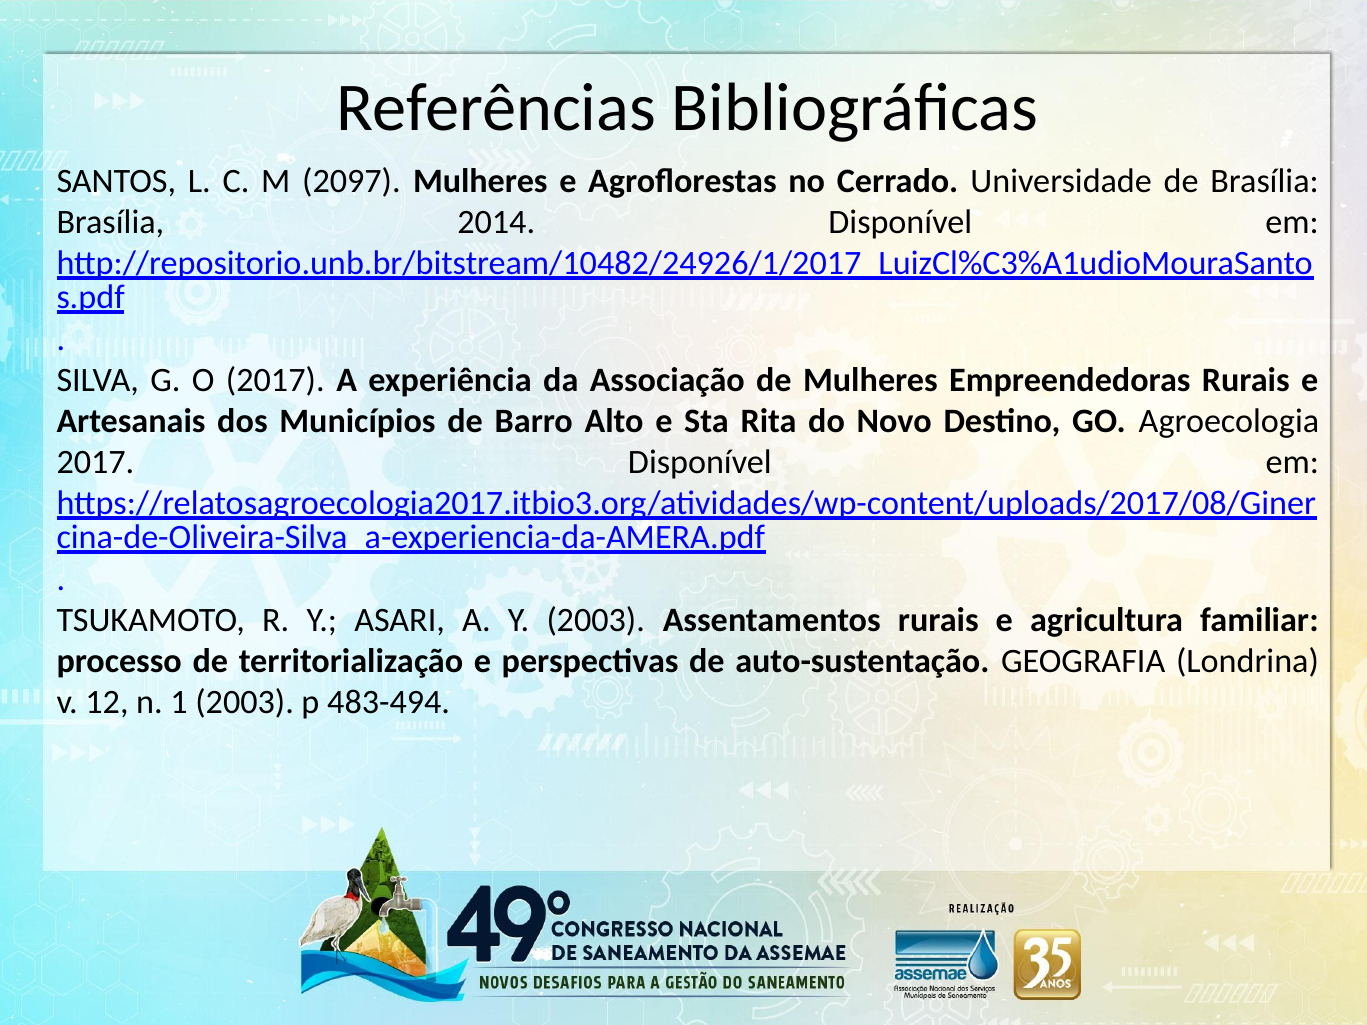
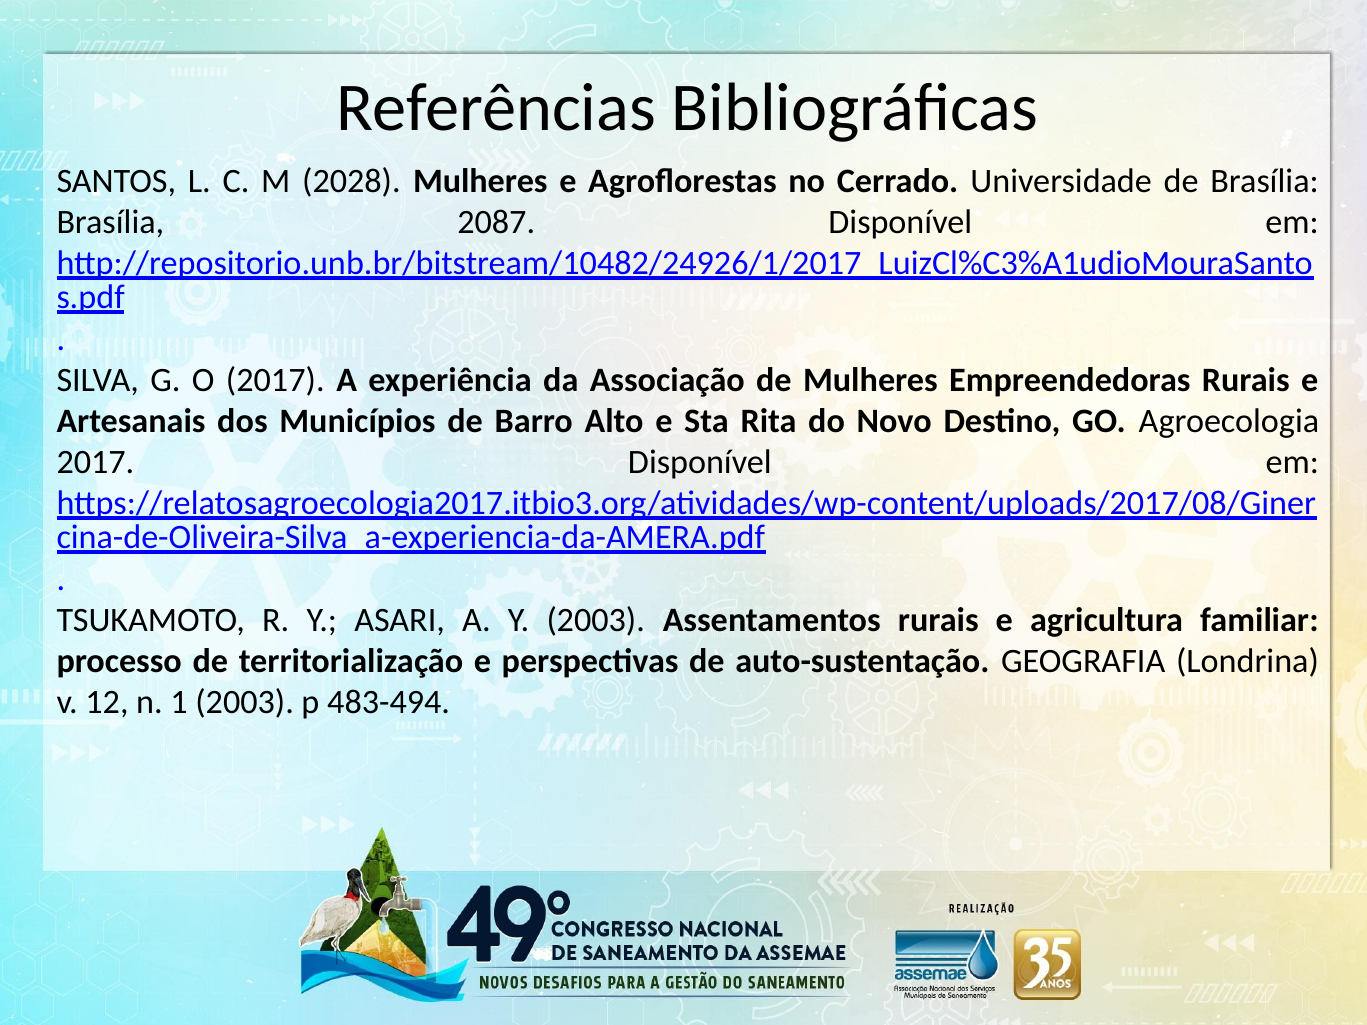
2097: 2097 -> 2028
2014: 2014 -> 2087
